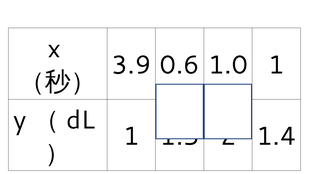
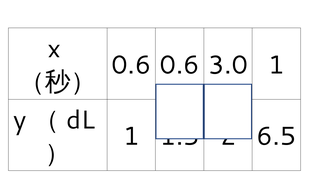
3.9 at (131, 65): 3.9 -> 0.6
1.0: 1.0 -> 3.0
1.4: 1.4 -> 6.5
